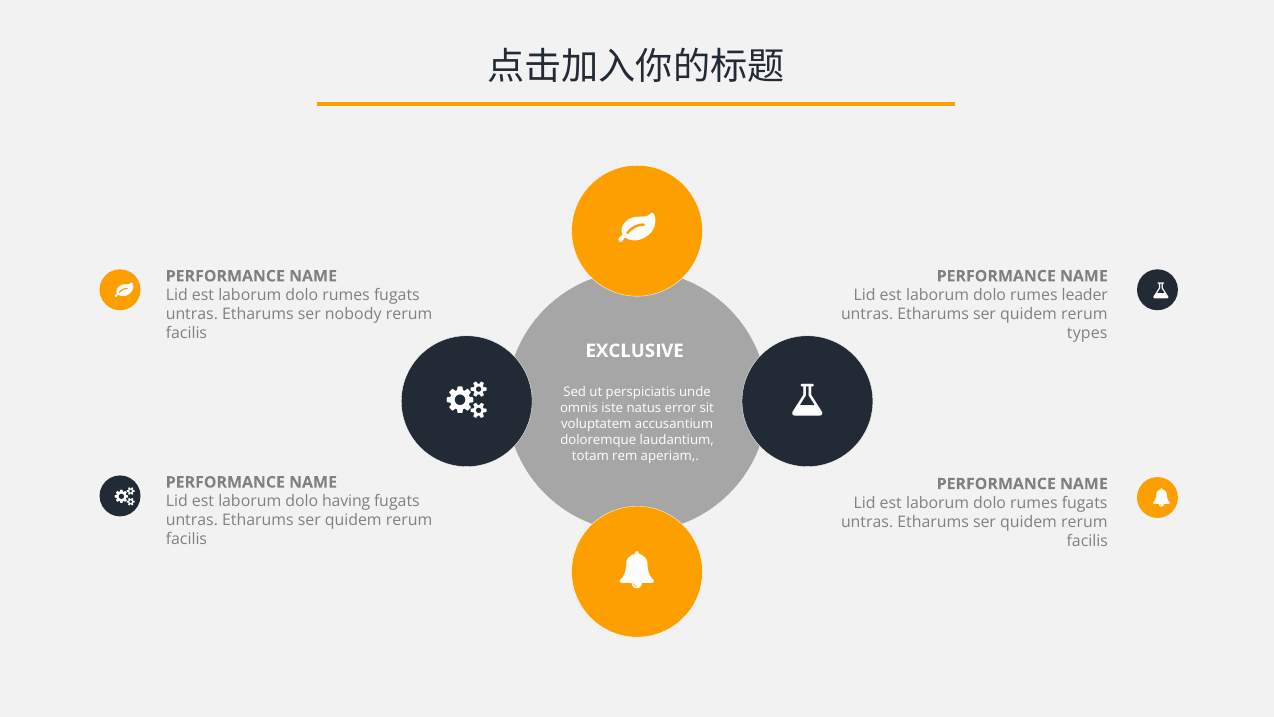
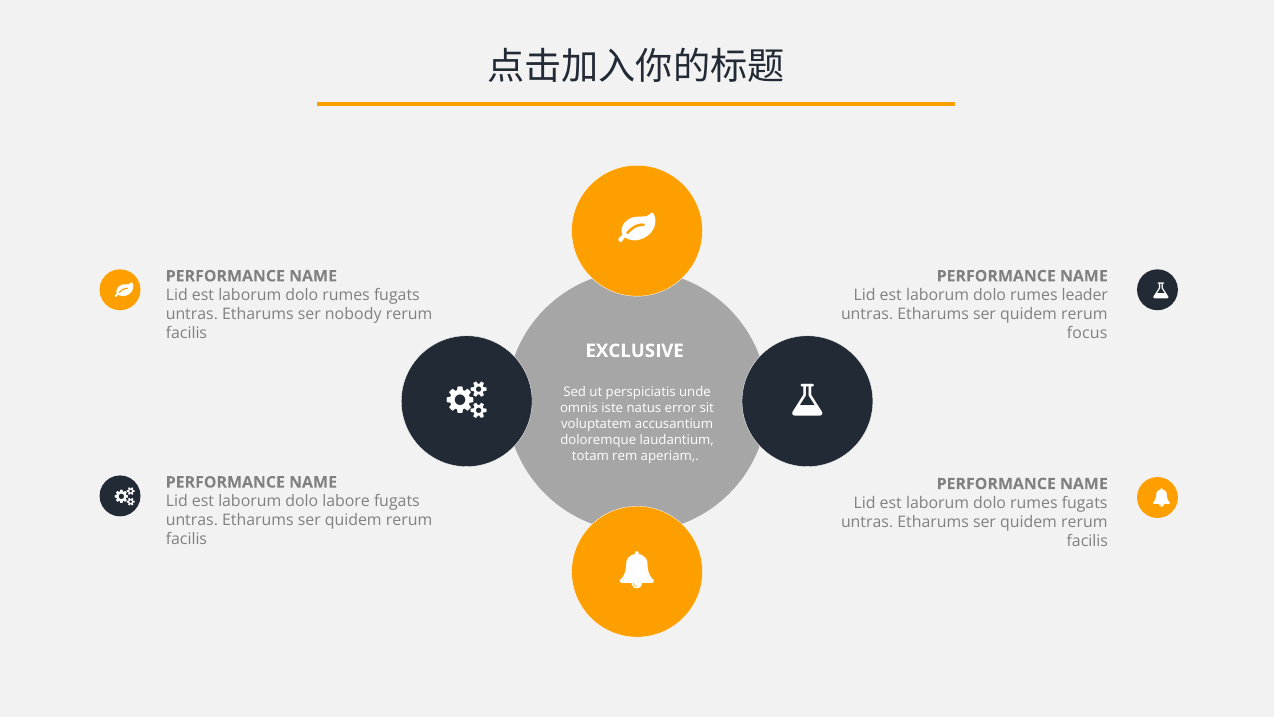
types: types -> focus
having: having -> labore
